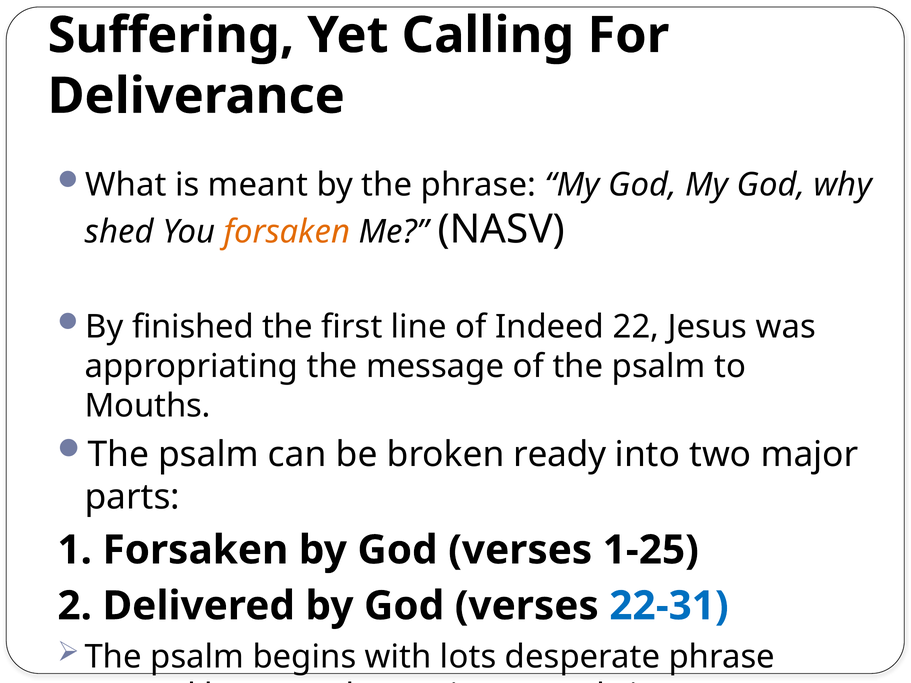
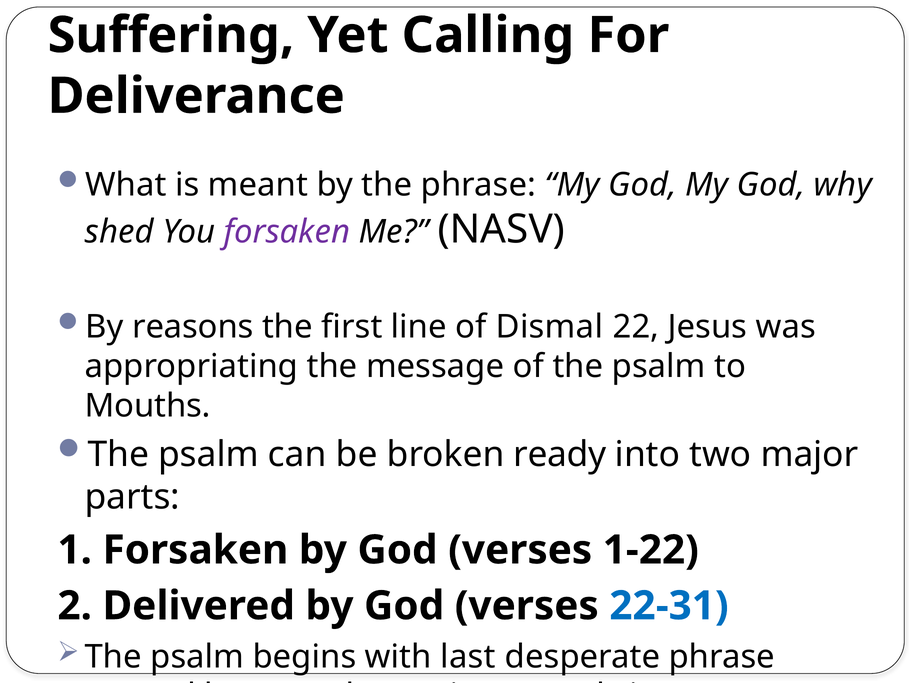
forsaken at (287, 232) colour: orange -> purple
finished: finished -> reasons
Indeed: Indeed -> Dismal
1-25: 1-25 -> 1-22
lots: lots -> last
